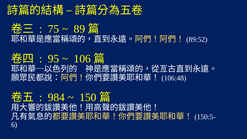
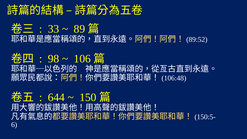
75: 75 -> 33
95: 95 -> 98
984: 984 -> 644
